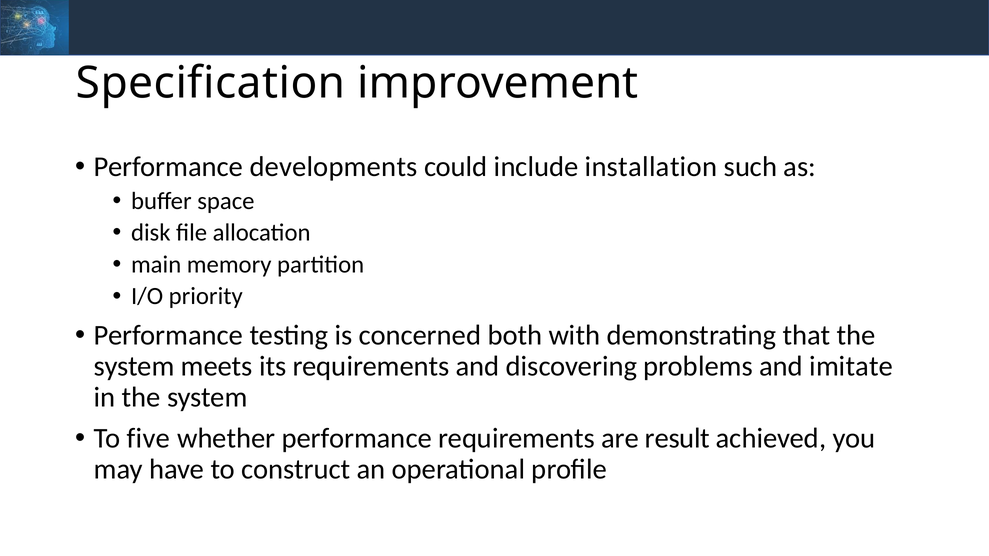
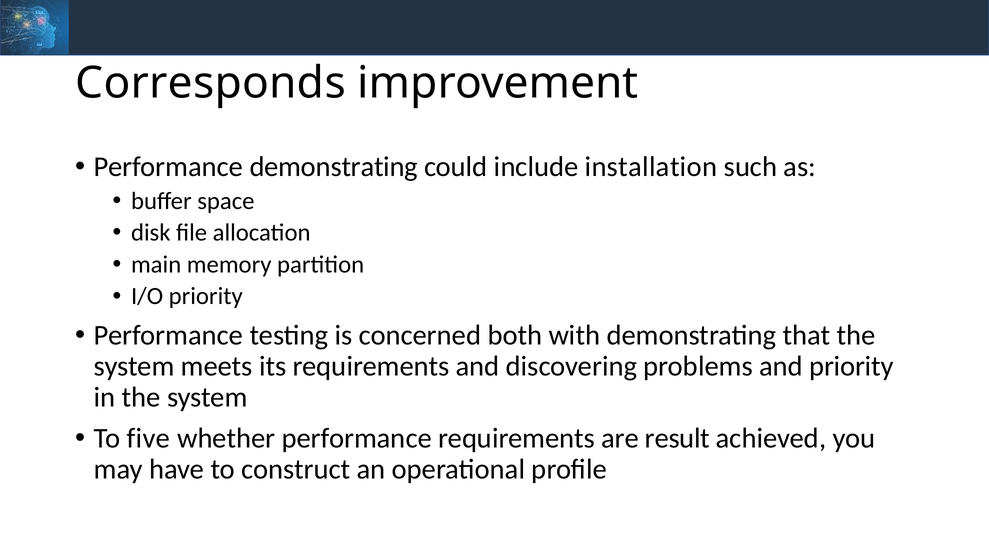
Specification: Specification -> Corresponds
Performance developments: developments -> demonstrating
and imitate: imitate -> priority
